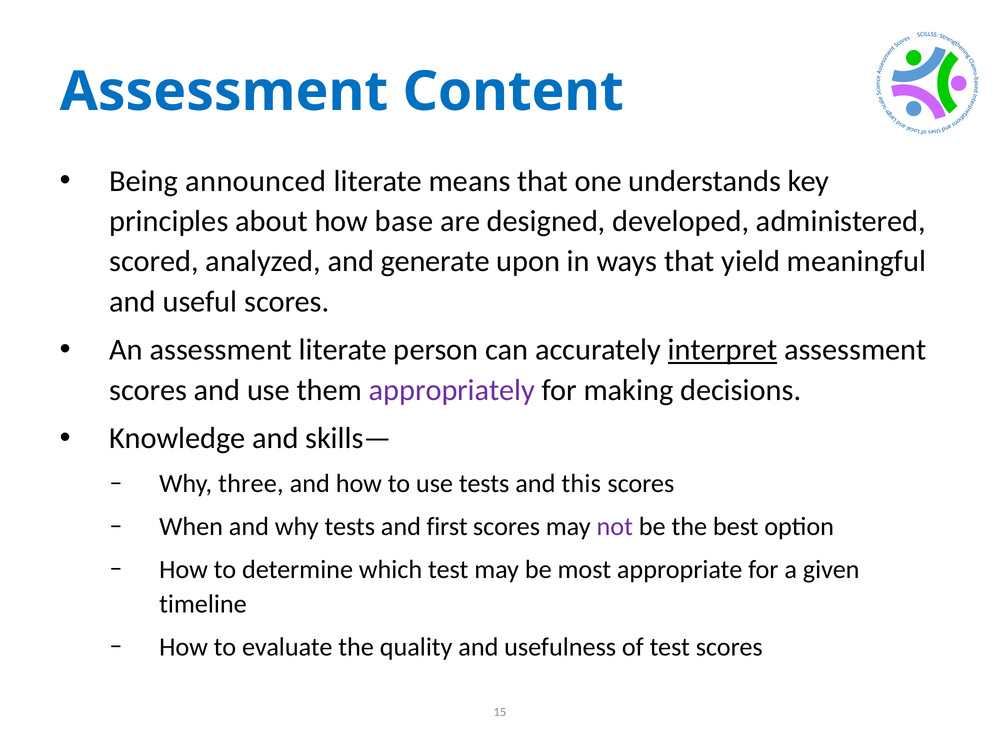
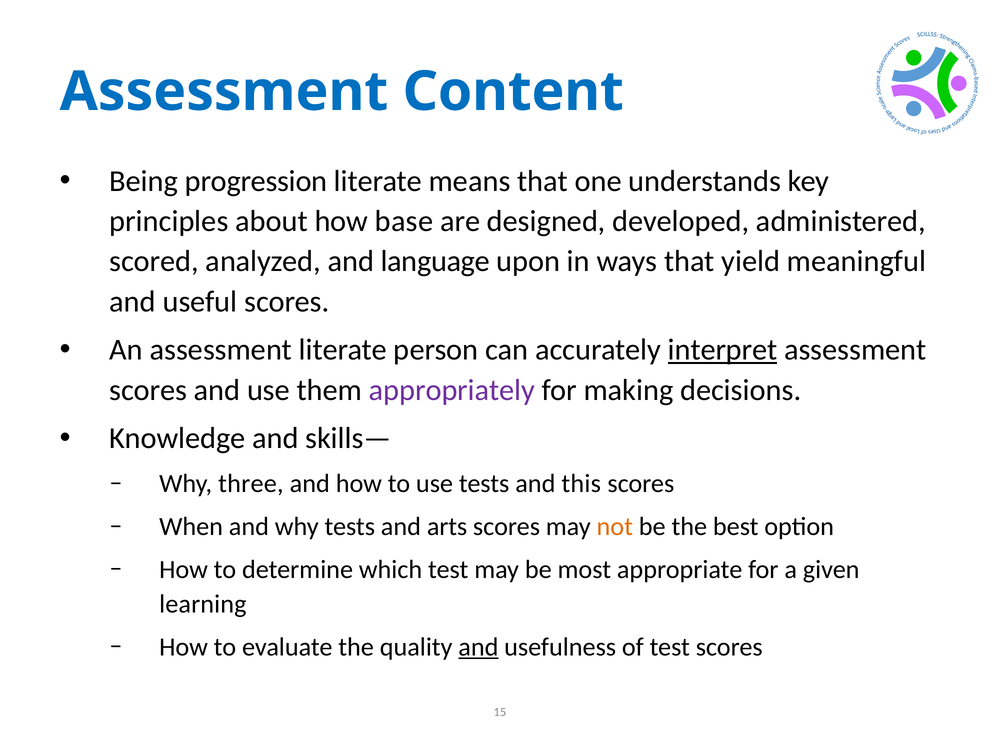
announced: announced -> progression
generate: generate -> language
first: first -> arts
not colour: purple -> orange
timeline: timeline -> learning
and at (478, 647) underline: none -> present
